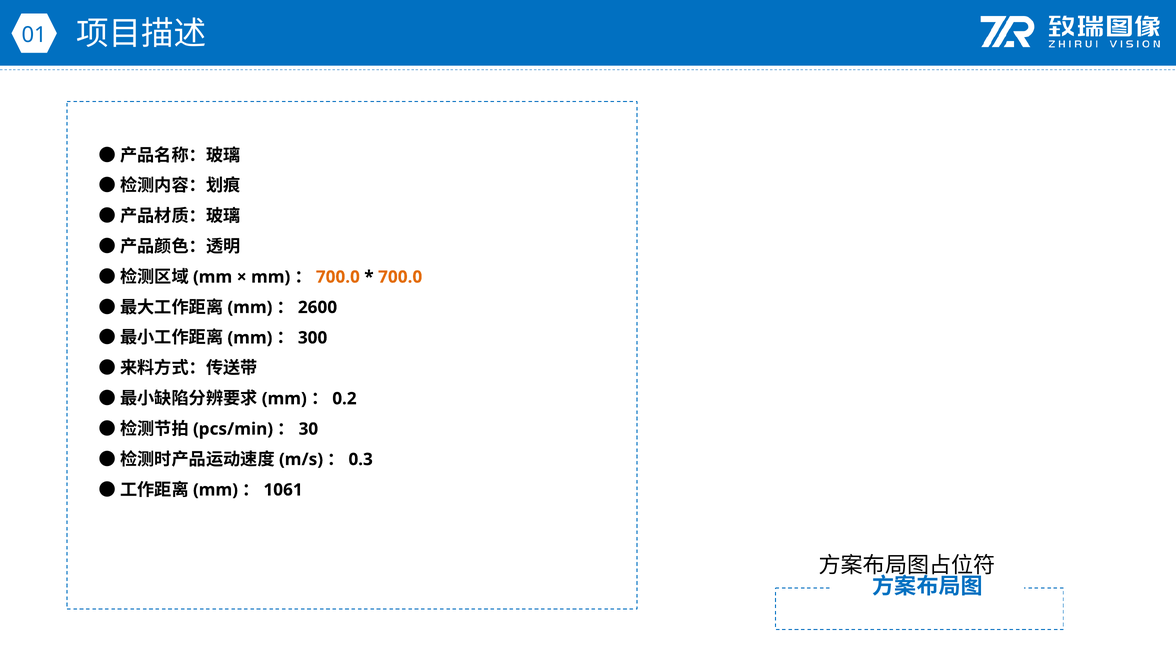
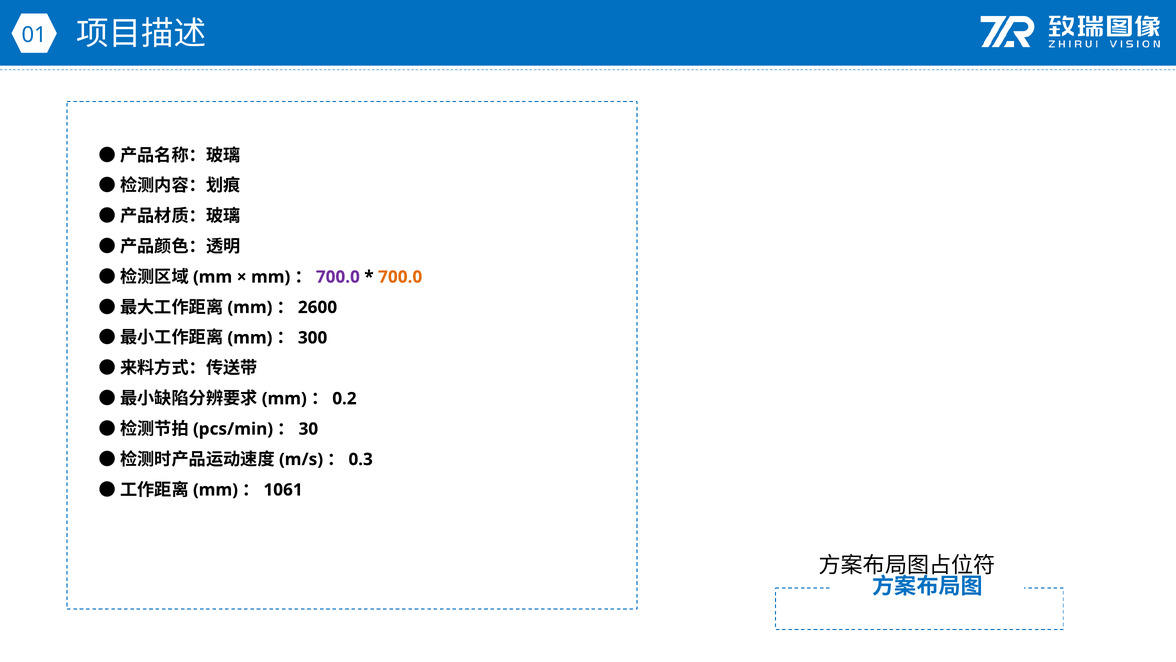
700.0 at (338, 277) colour: orange -> purple
